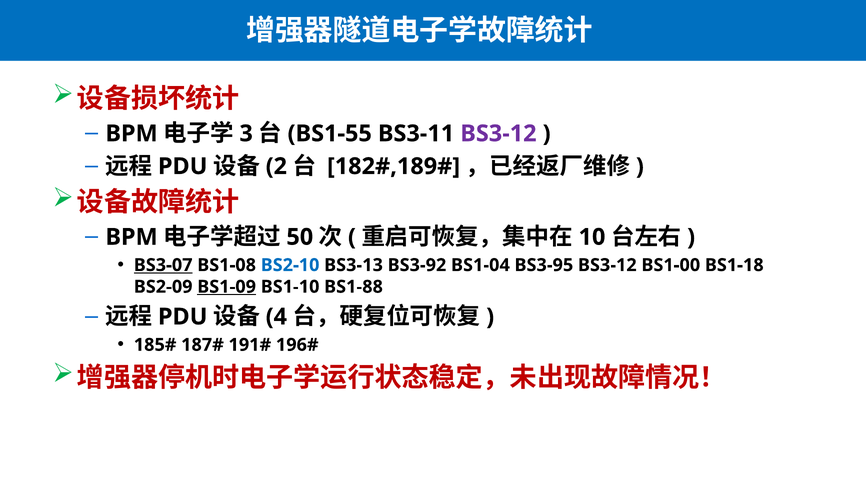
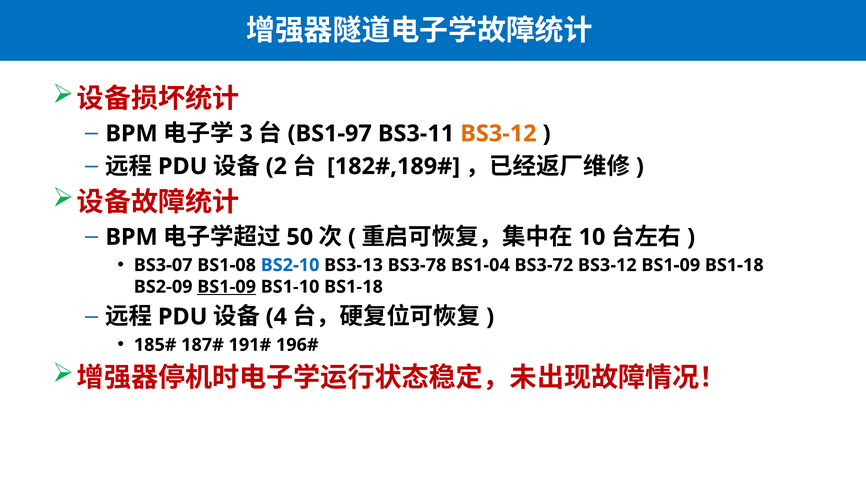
BS1-55: BS1-55 -> BS1-97
BS3-12 at (498, 134) colour: purple -> orange
BS3-07 underline: present -> none
BS3-92: BS3-92 -> BS3-78
BS3-95: BS3-95 -> BS3-72
BS3-12 BS1-00: BS1-00 -> BS1-09
BS1-10 BS1-88: BS1-88 -> BS1-18
